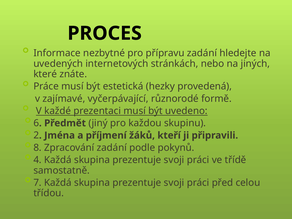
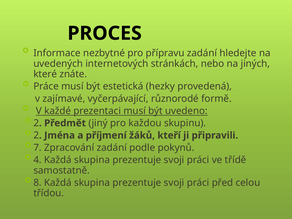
6 at (36, 123): 6 -> 2
8: 8 -> 7
7: 7 -> 8
